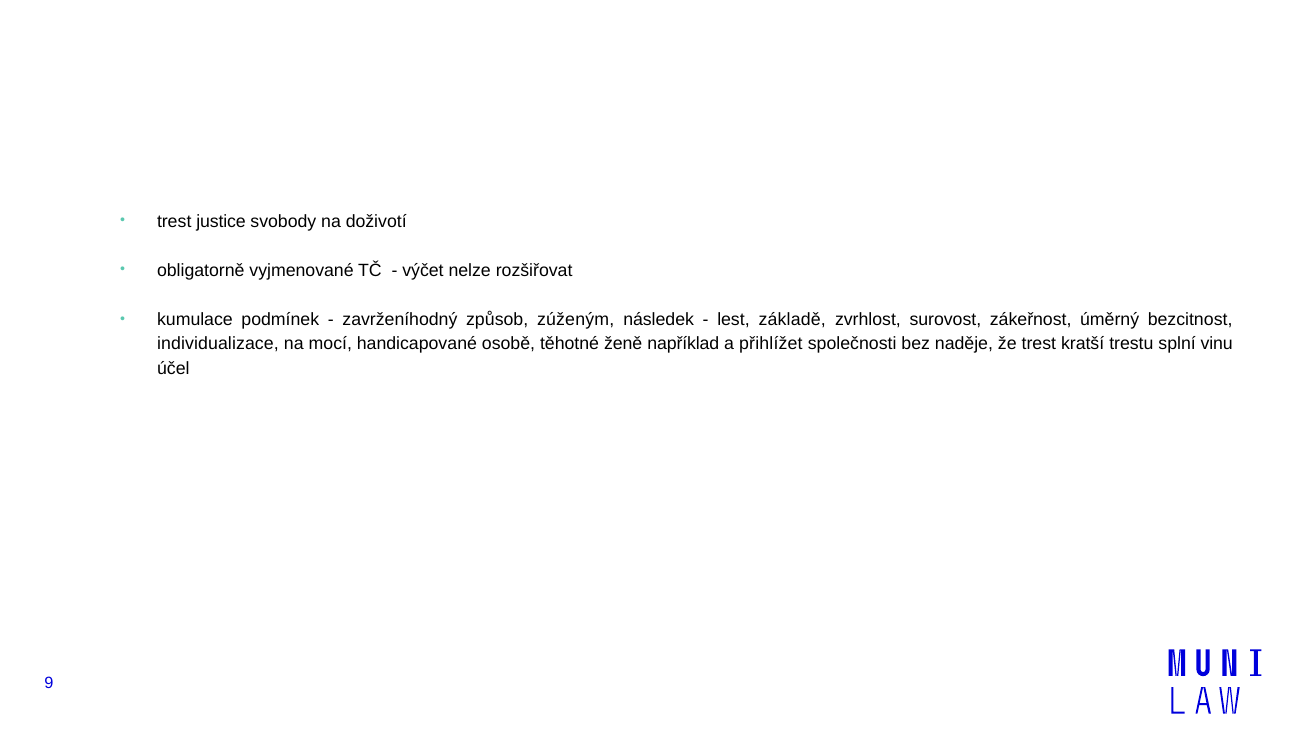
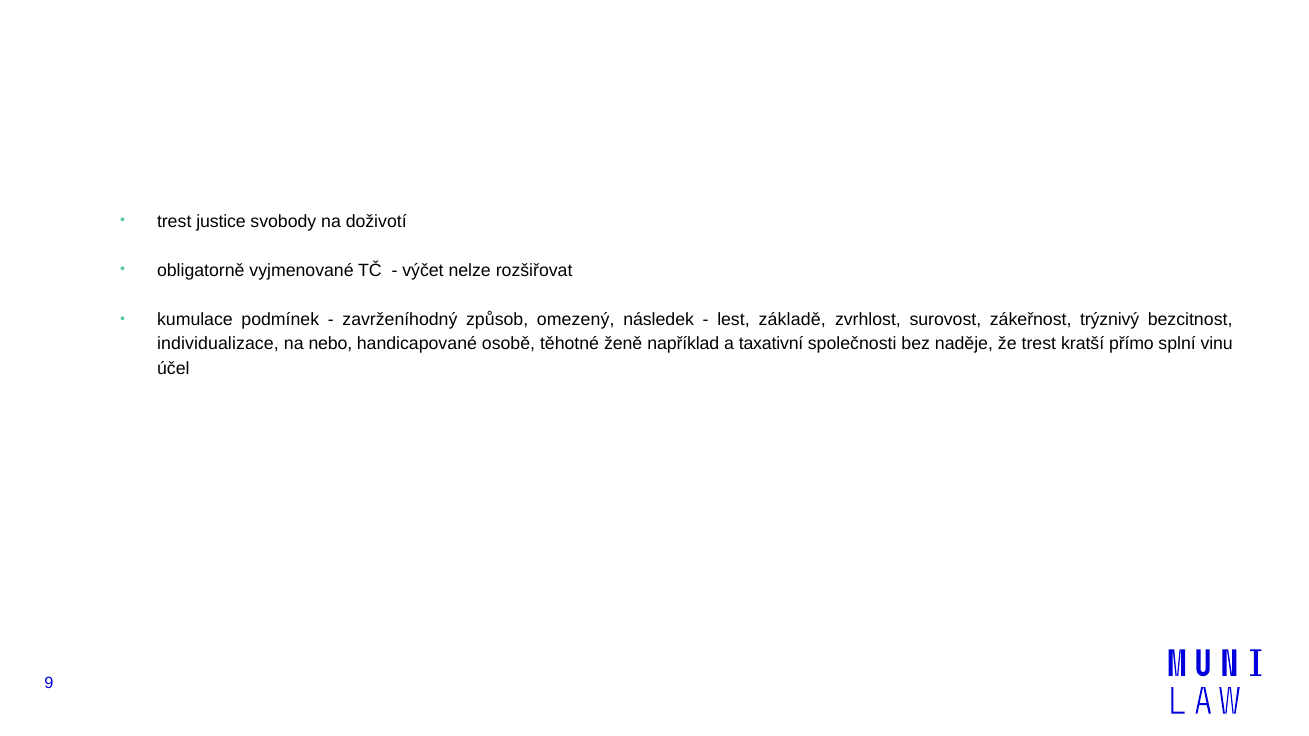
zúženým: zúženým -> omezený
úměrný: úměrný -> trýznivý
mocí: mocí -> nebo
přihlížet: přihlížet -> taxativní
trestu: trestu -> přímo
